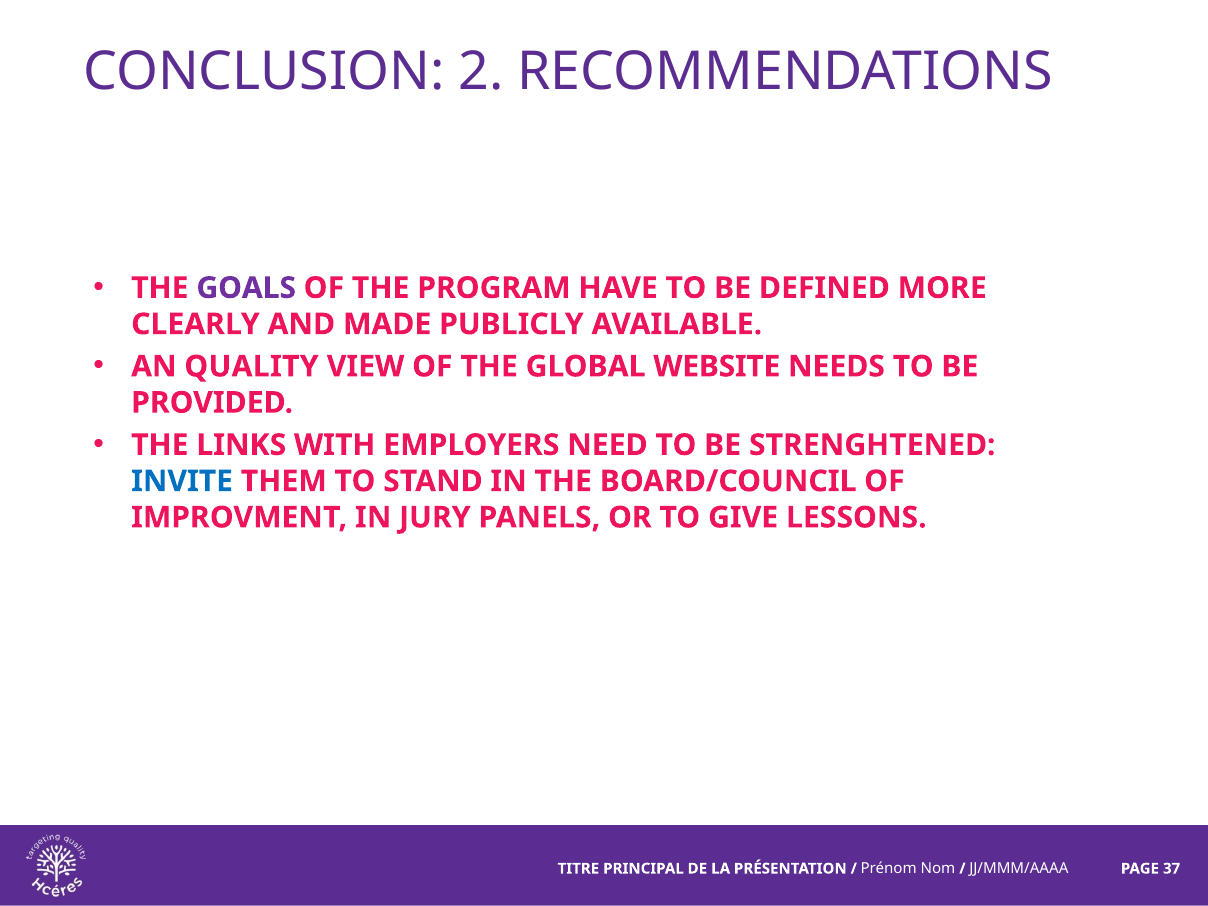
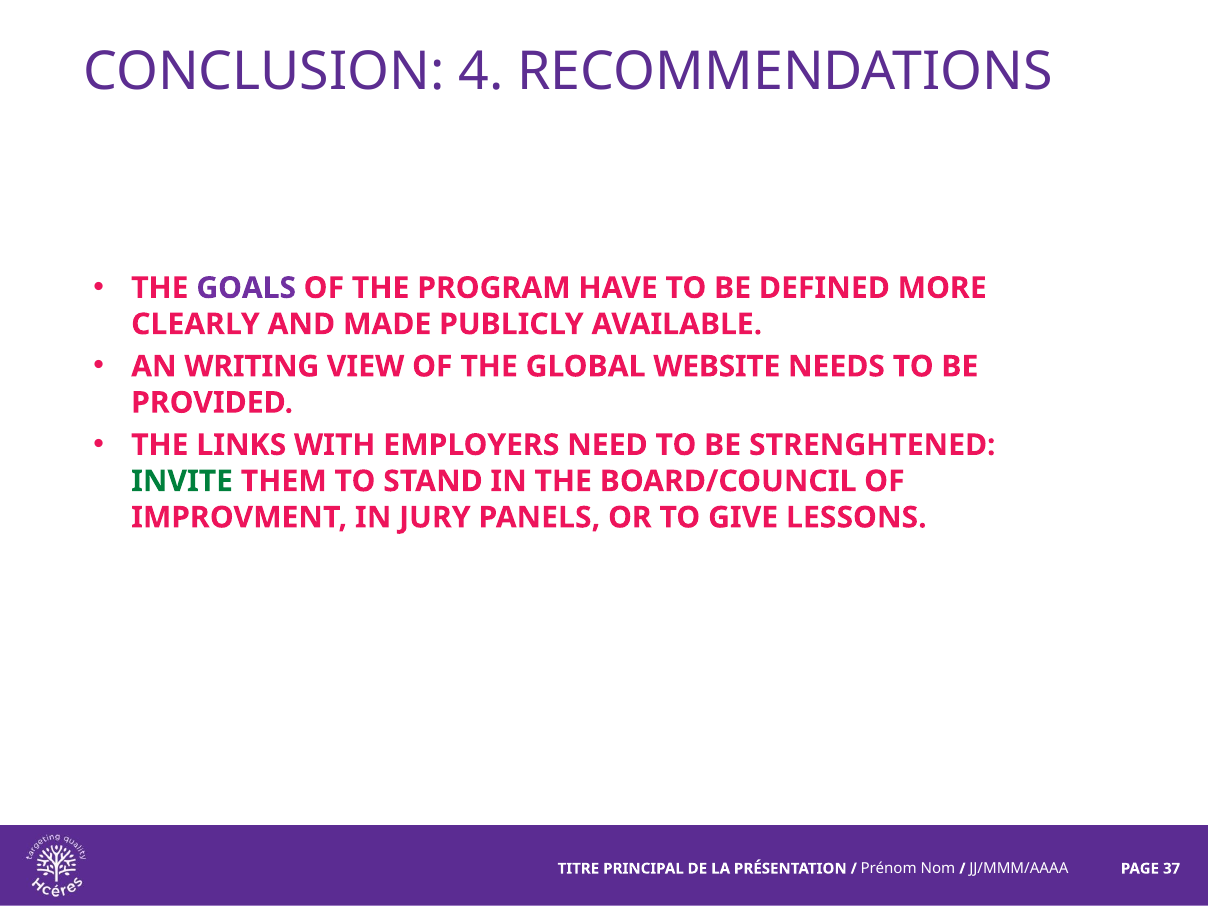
2: 2 -> 4
QUALITY: QUALITY -> WRITING
INVITE colour: blue -> green
